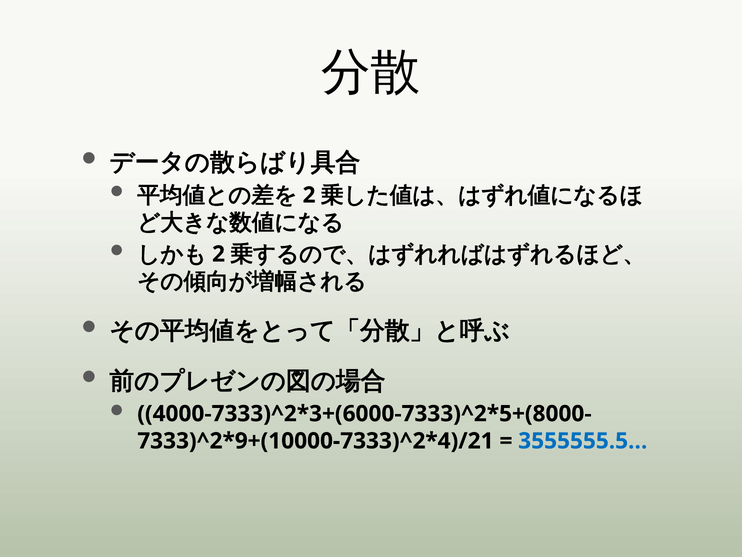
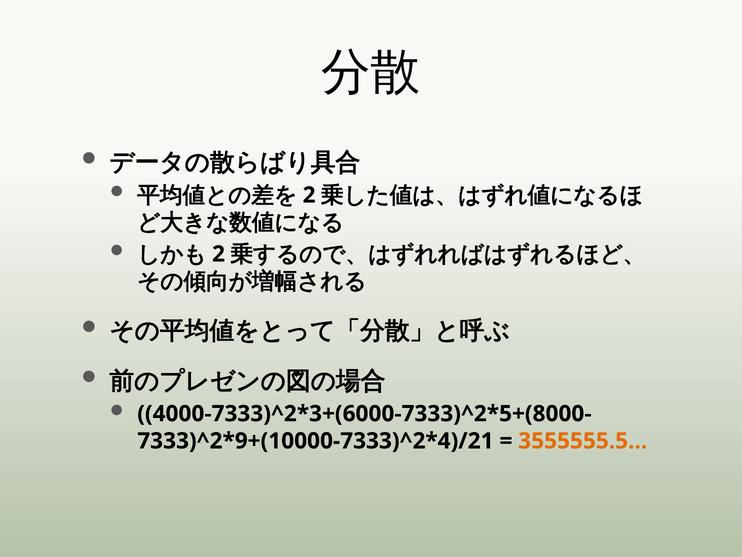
3555555.5… colour: blue -> orange
